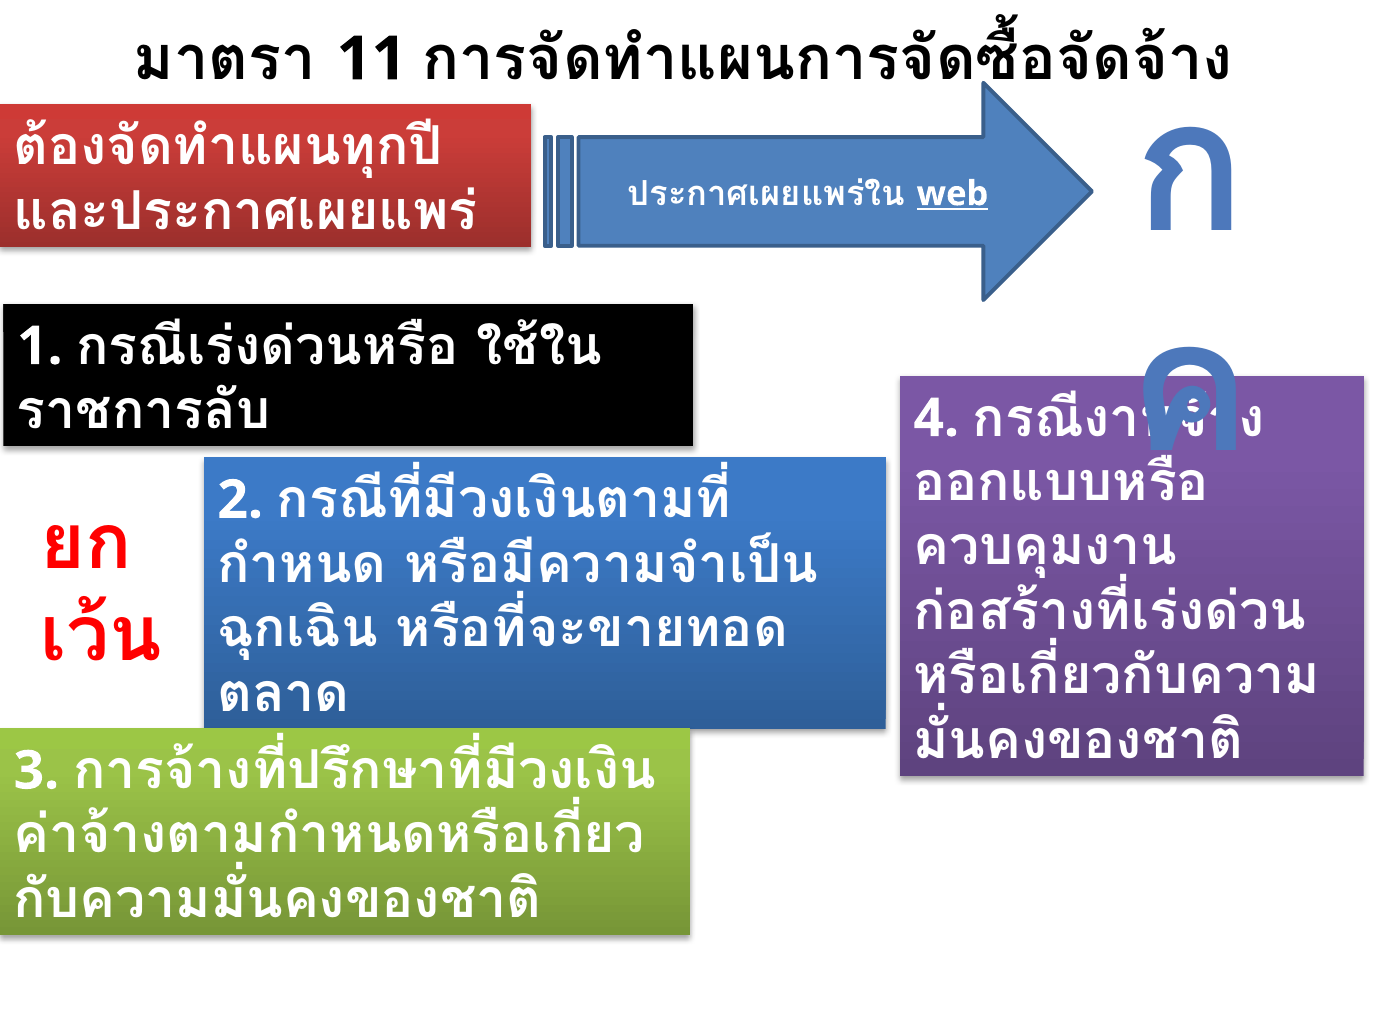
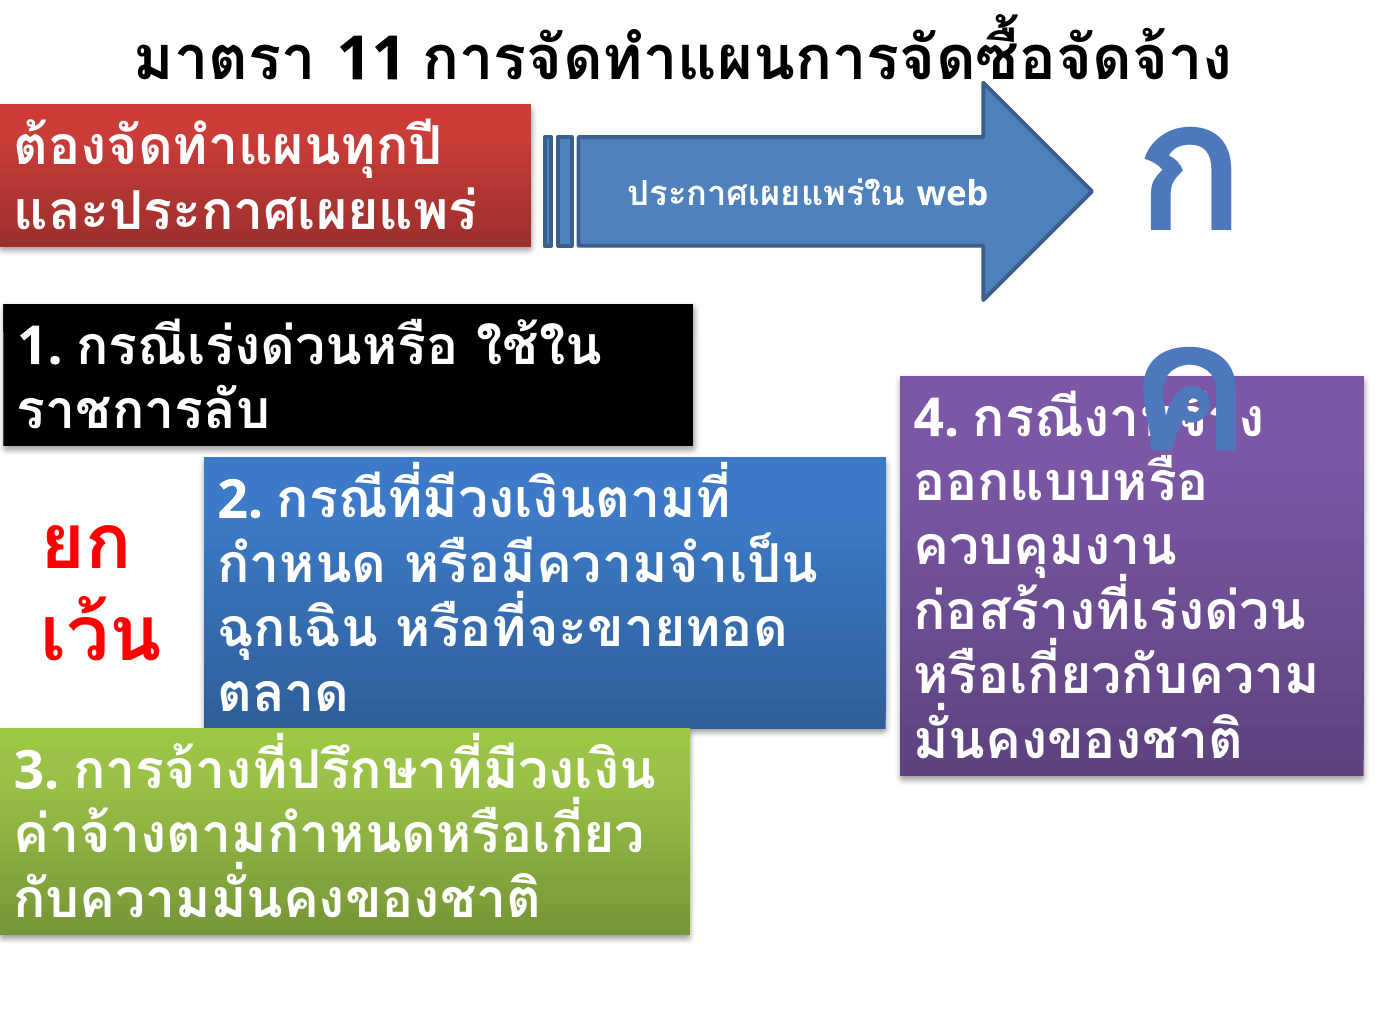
web underline: present -> none
